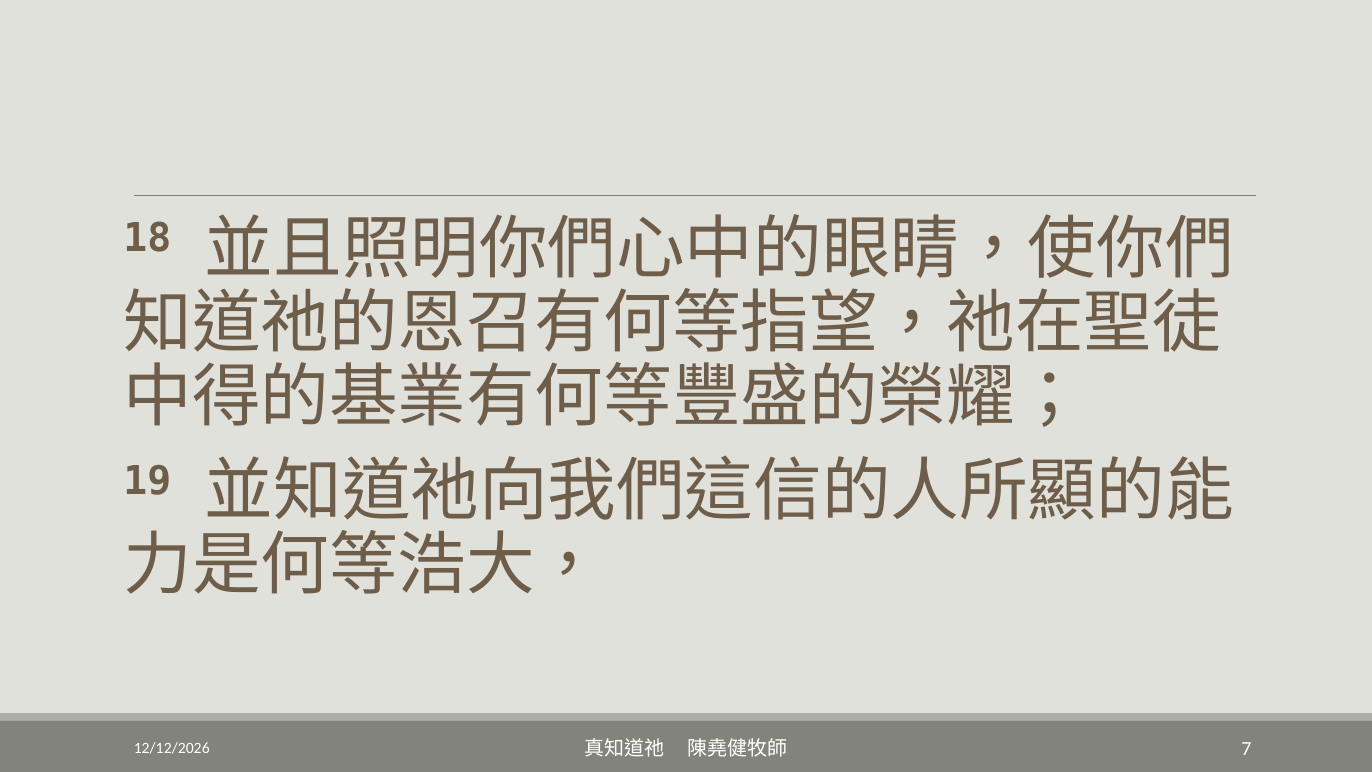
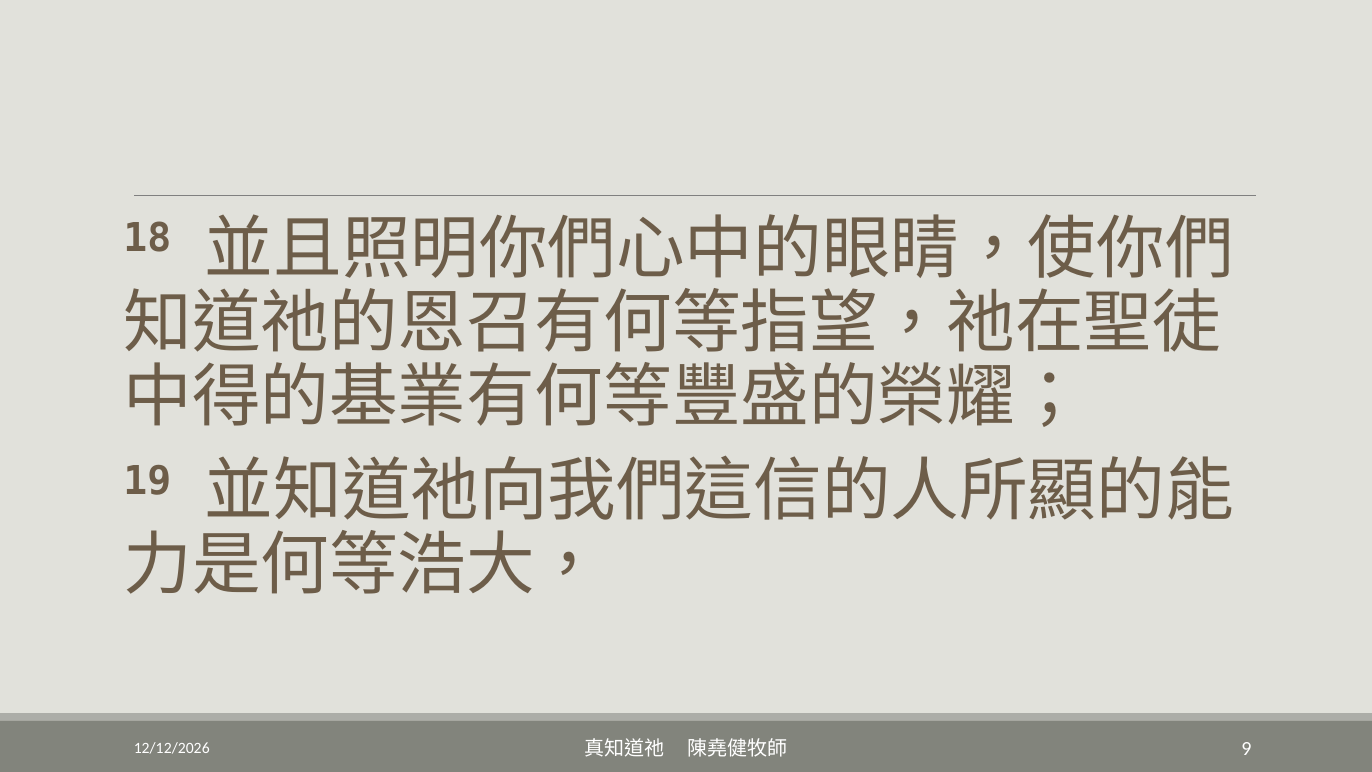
7: 7 -> 9
